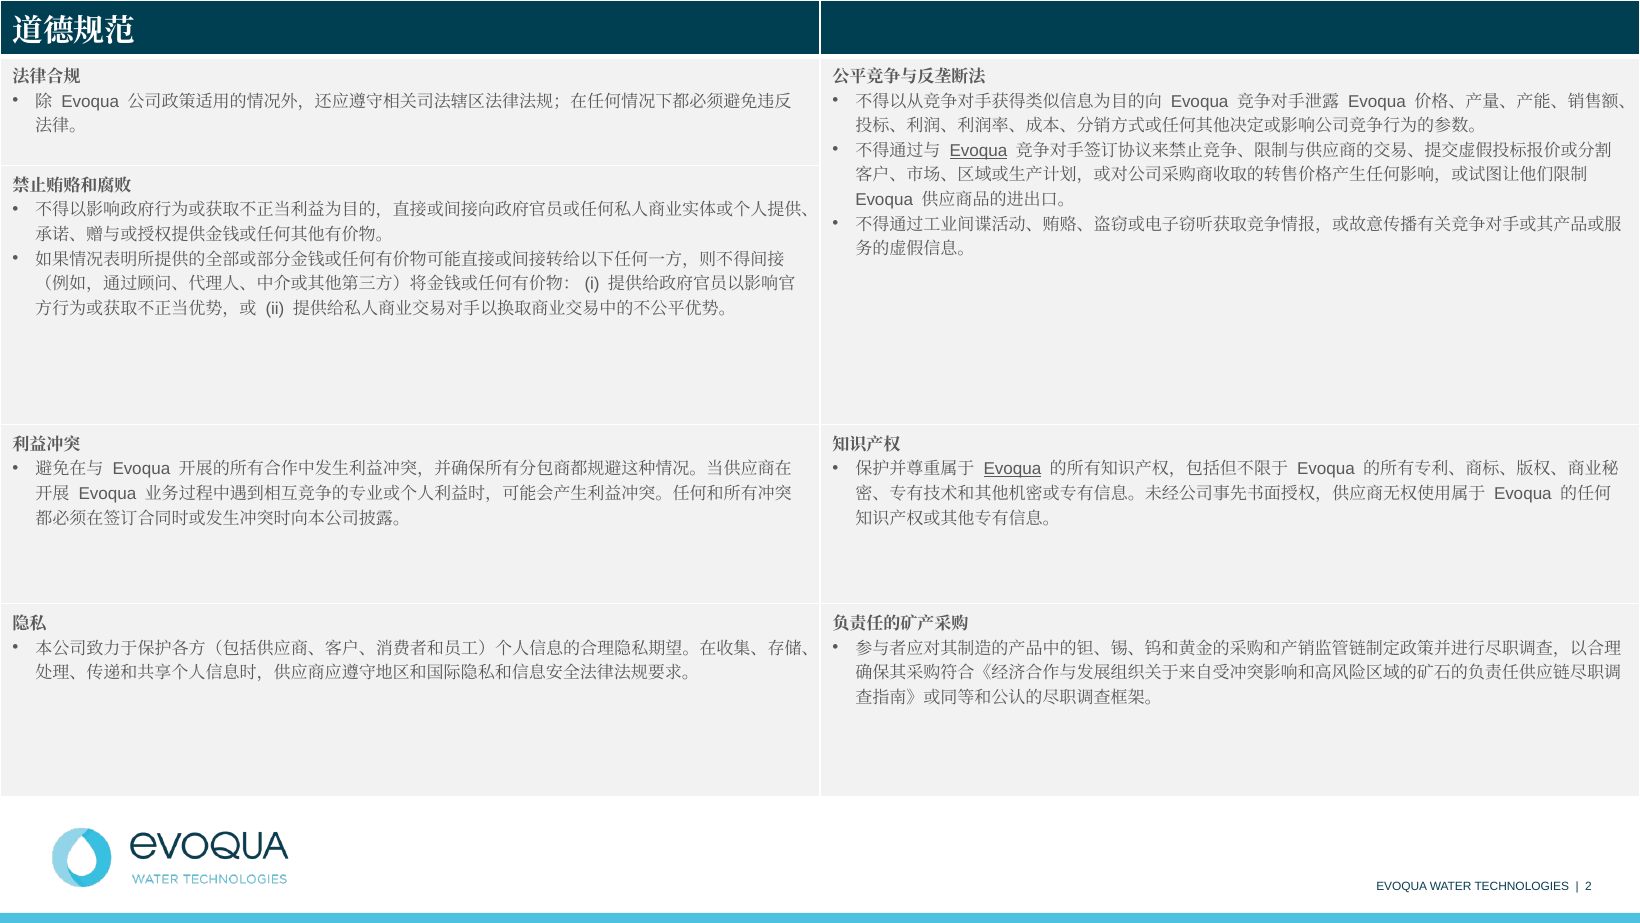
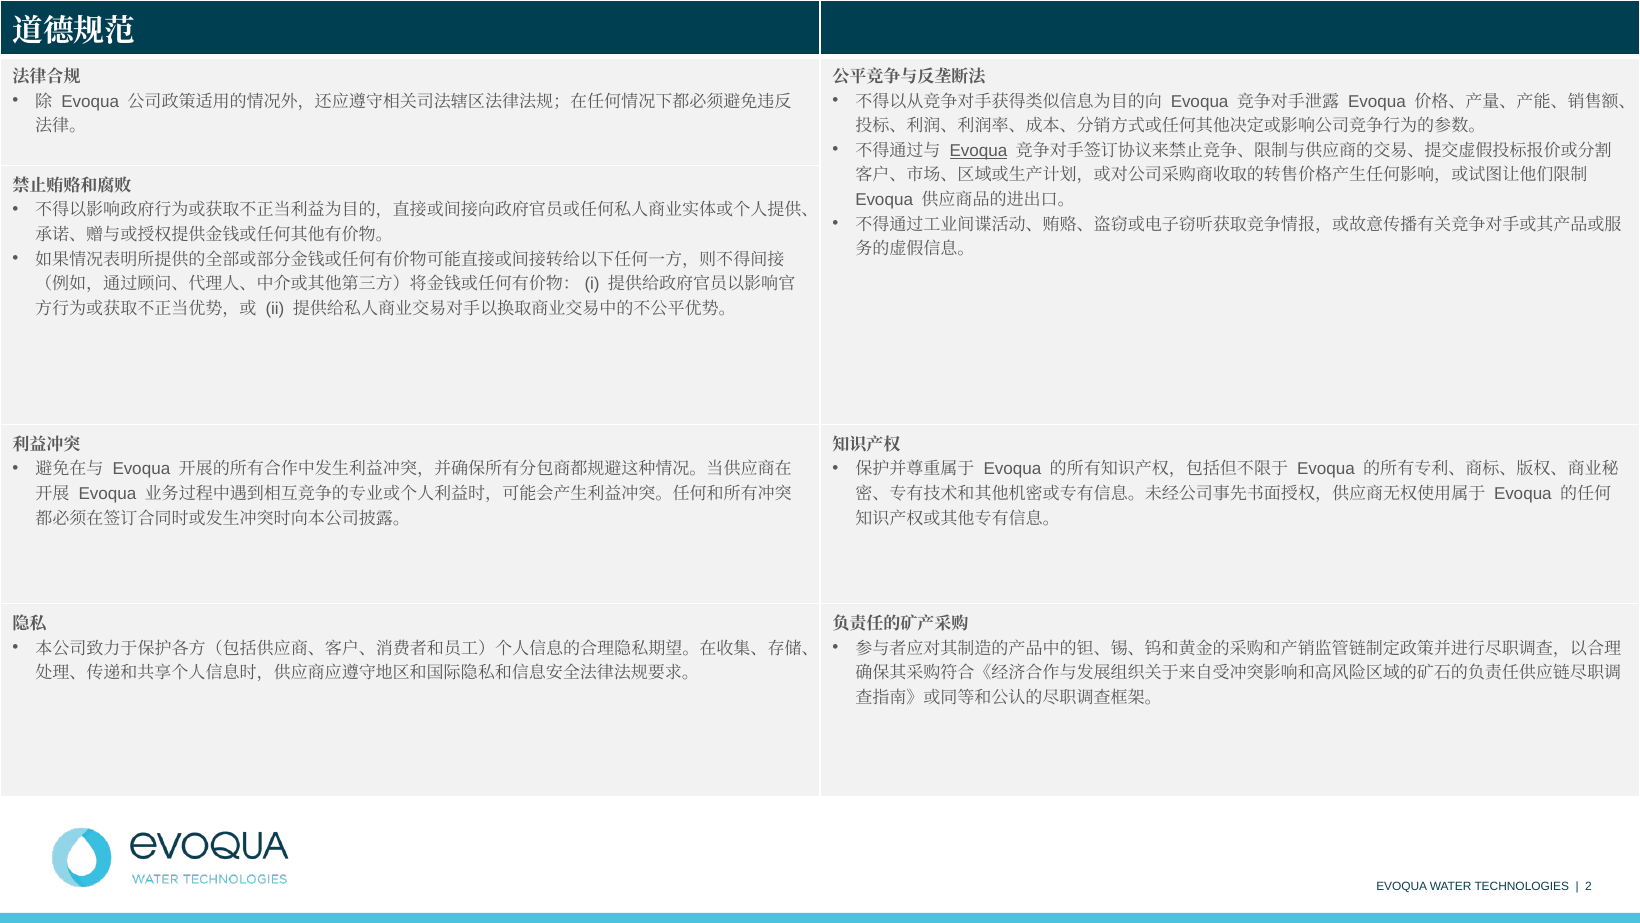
Evoqua at (1012, 469) underline: present -> none
